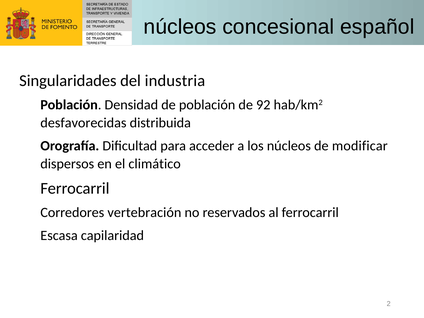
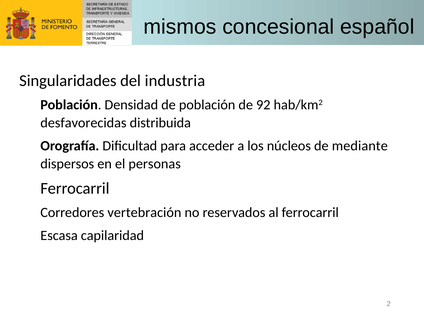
núcleos at (180, 27): núcleos -> mismos
modificar: modificar -> mediante
climático: climático -> personas
